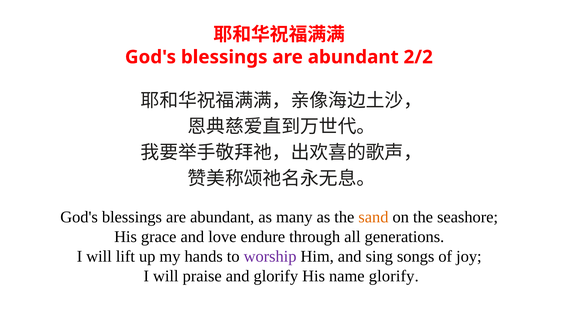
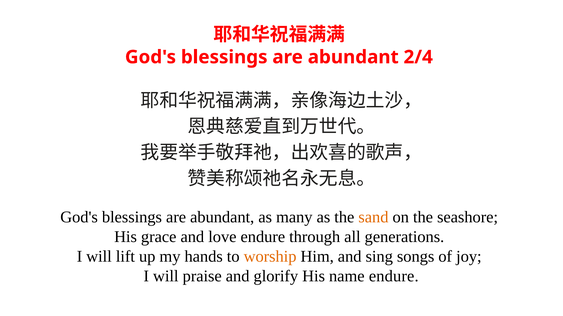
2/2: 2/2 -> 2/4
worship colour: purple -> orange
name glorify: glorify -> endure
